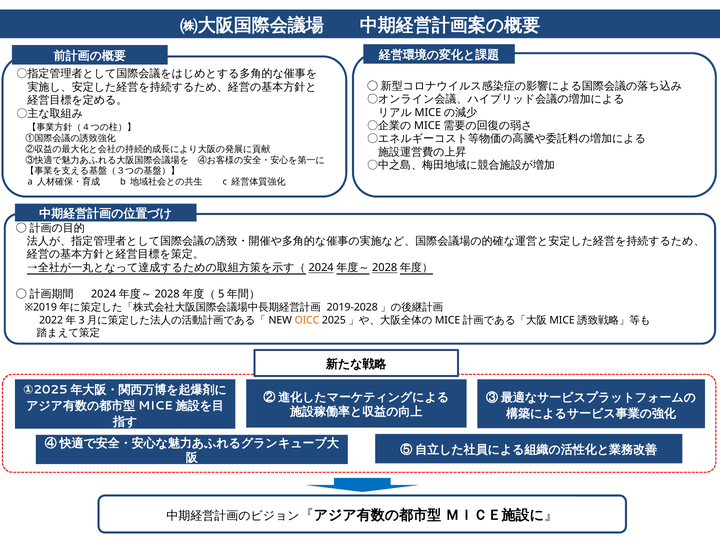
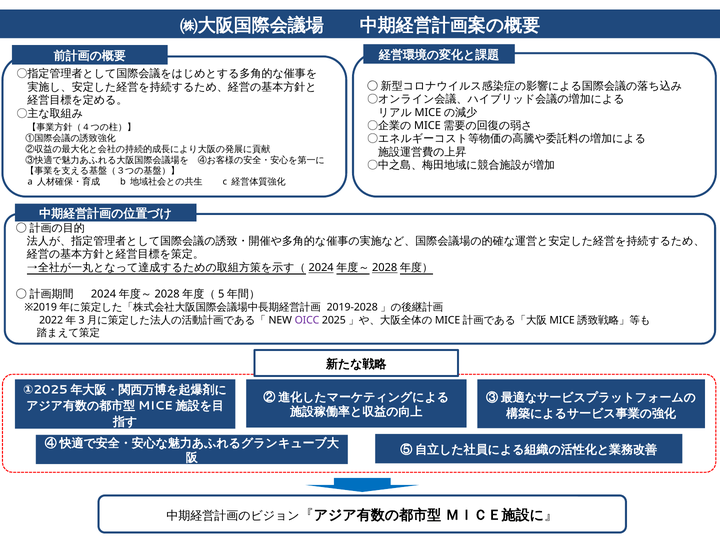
OICC colour: orange -> purple
